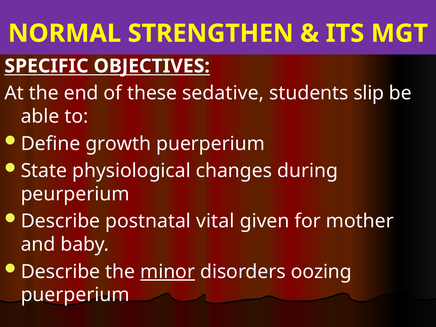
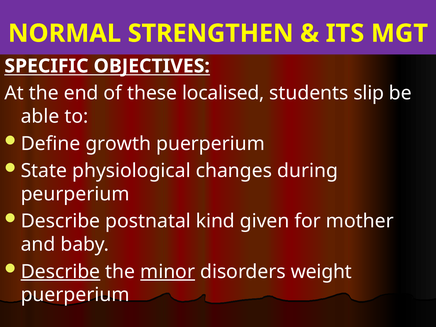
sedative: sedative -> localised
vital: vital -> kind
Describe at (60, 272) underline: none -> present
oozing: oozing -> weight
